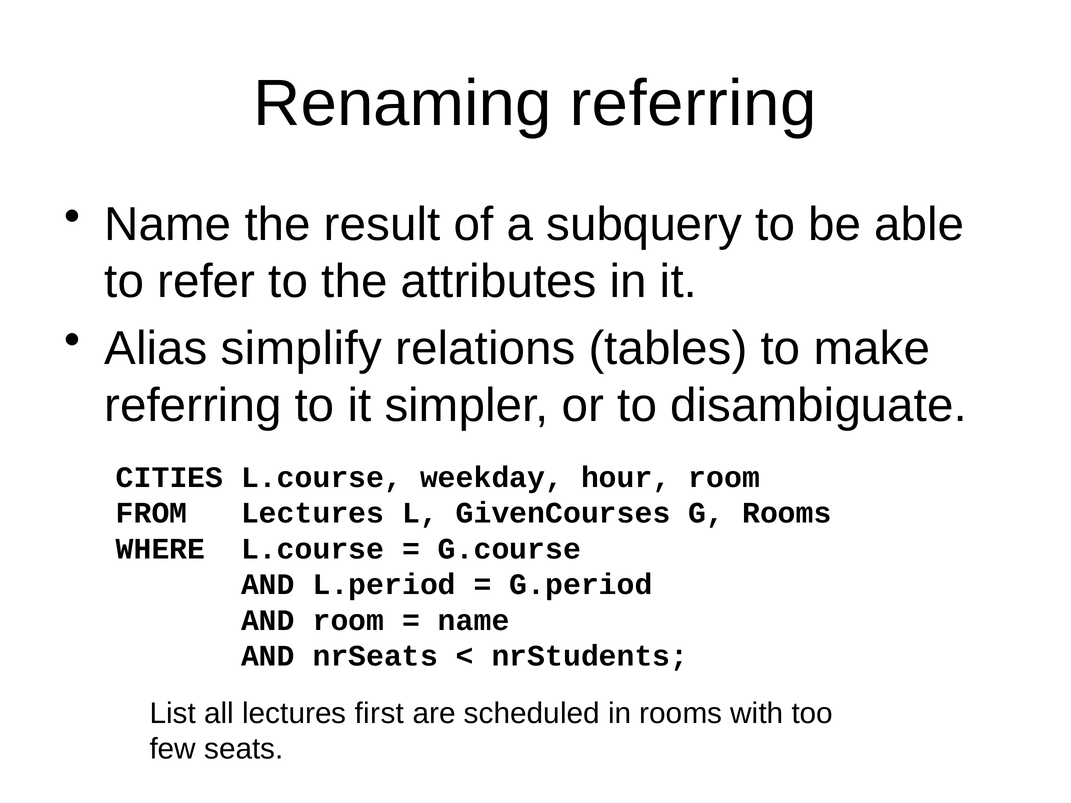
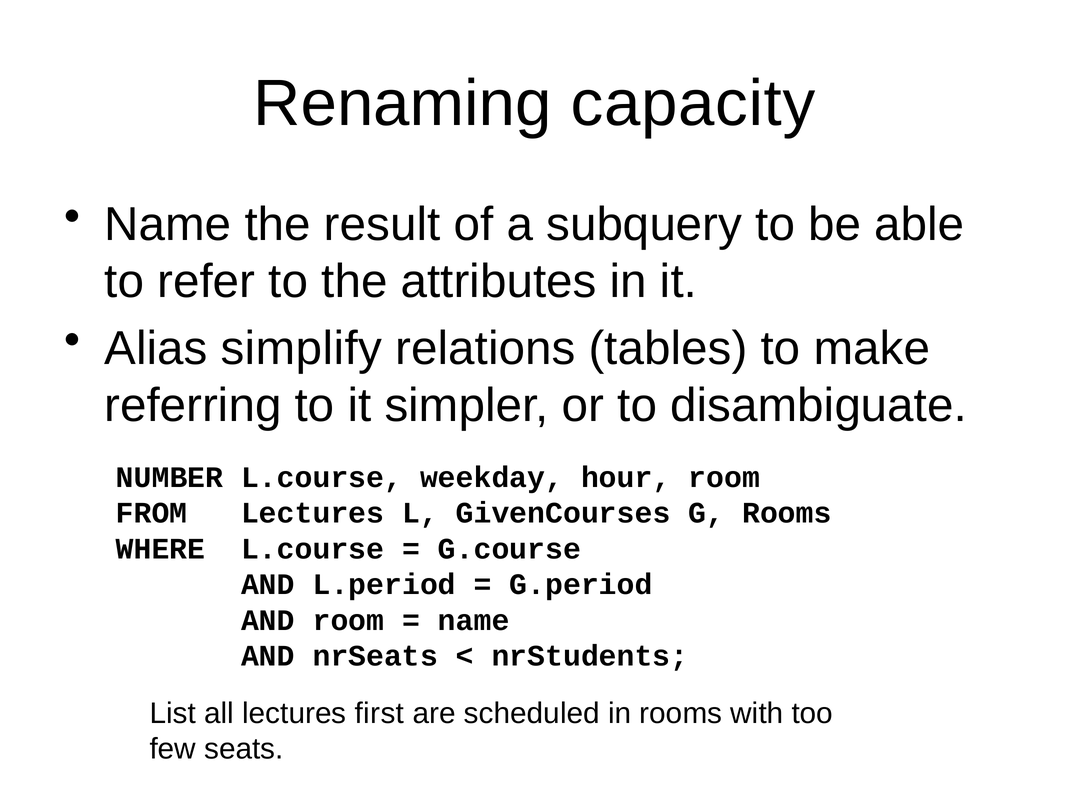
Renaming referring: referring -> capacity
CITIES: CITIES -> NUMBER
